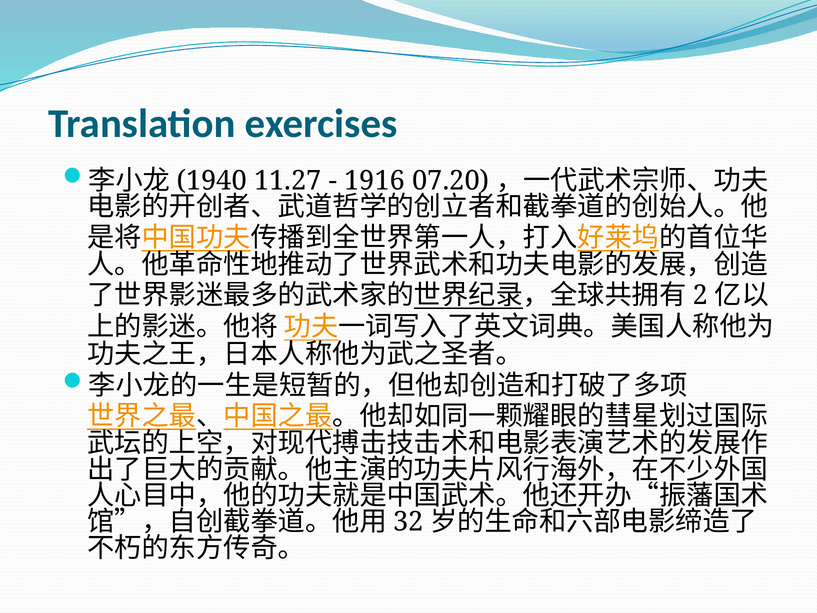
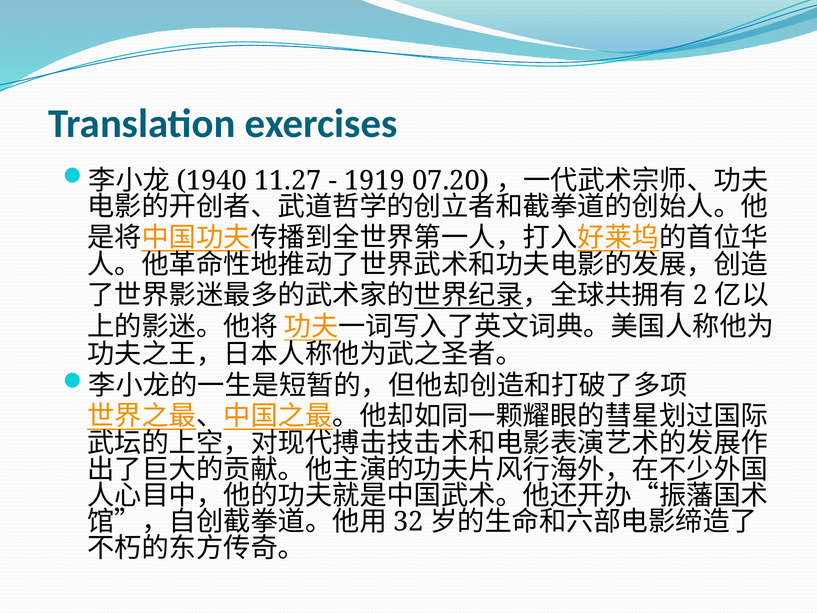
1916: 1916 -> 1919
